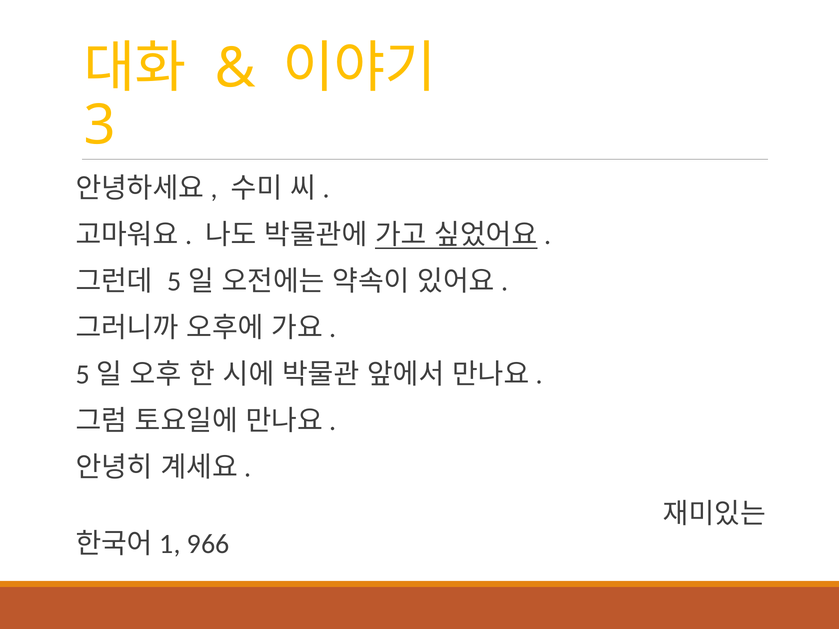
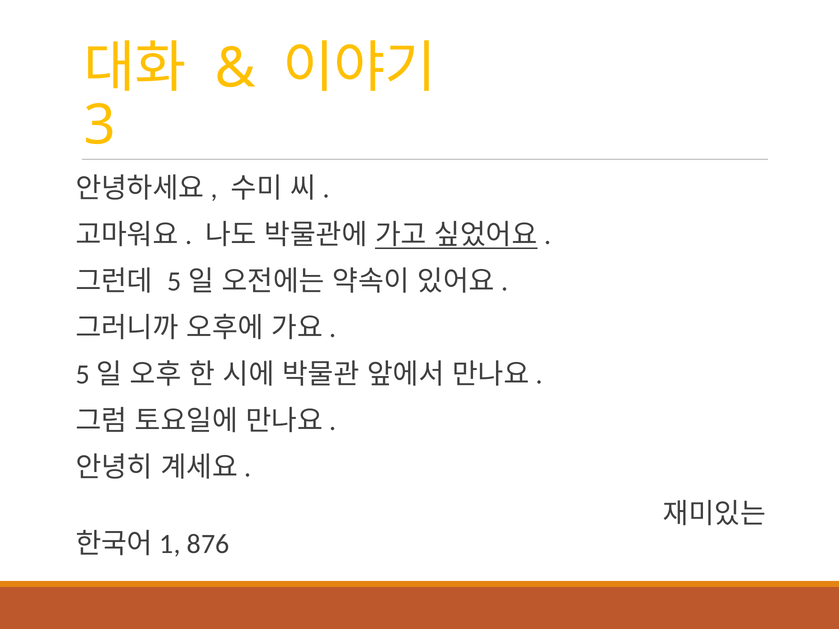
966: 966 -> 876
